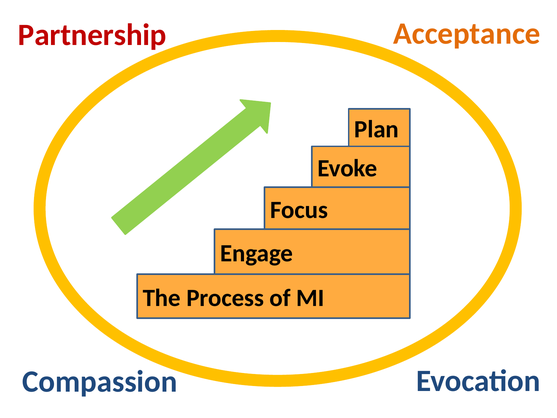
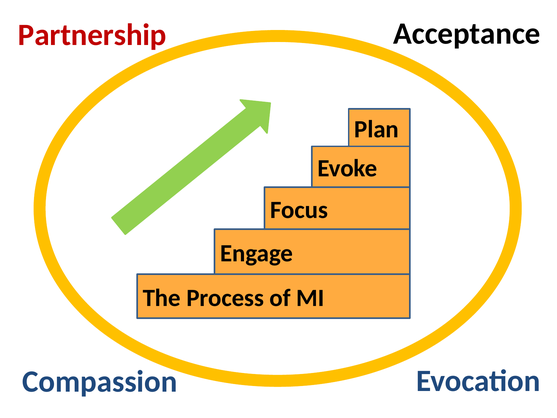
Acceptance colour: orange -> black
